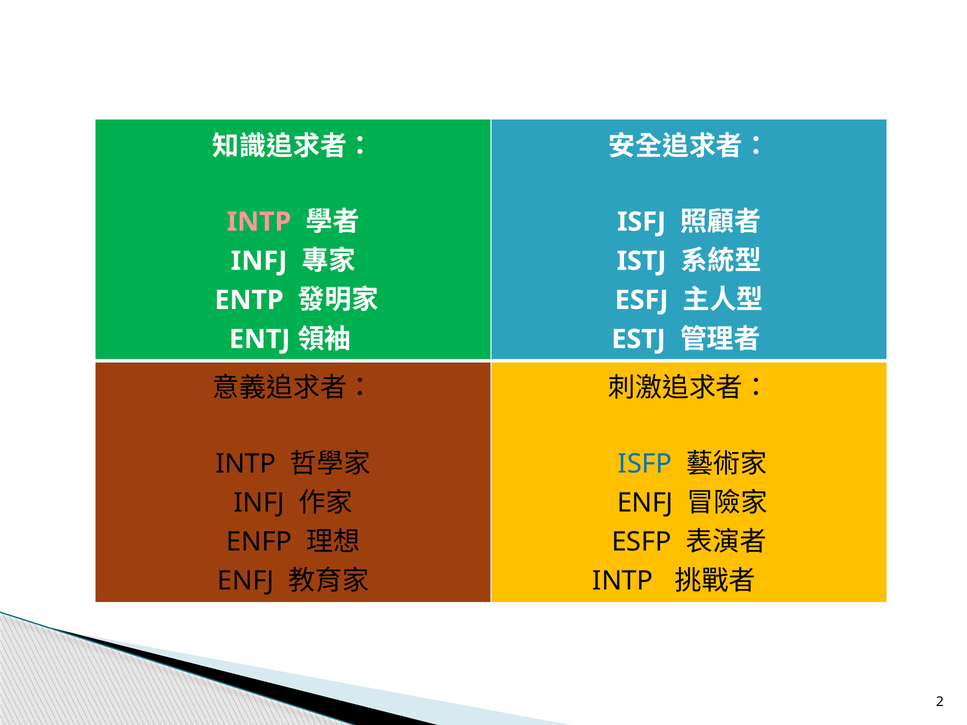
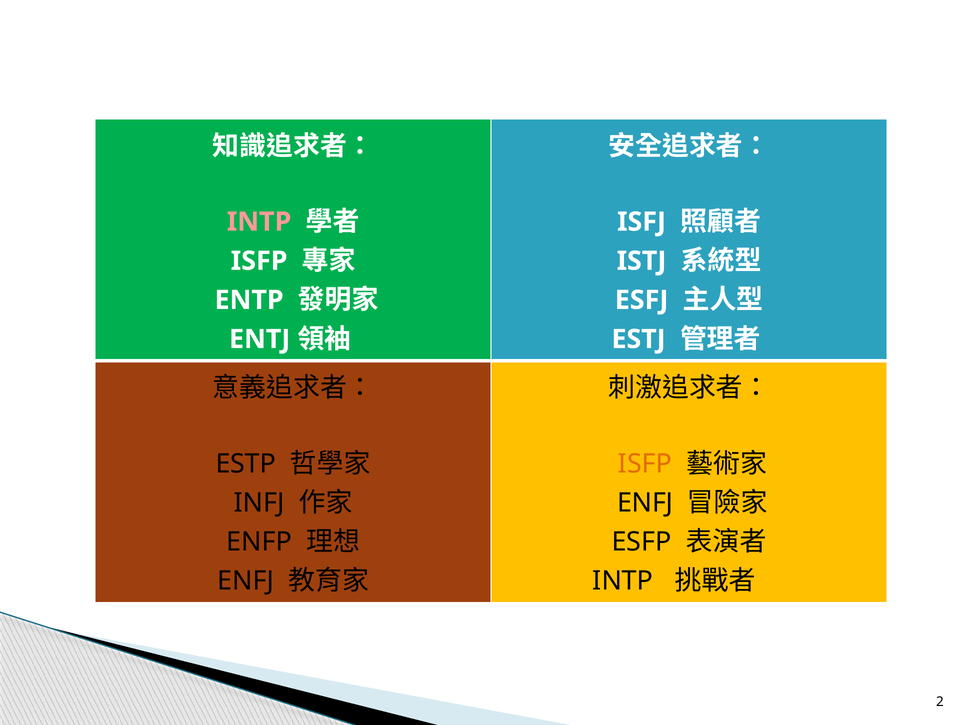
INFJ at (259, 261): INFJ -> ISFP
INTP at (246, 464): INTP -> ESTP
ISFP at (645, 464) colour: blue -> orange
